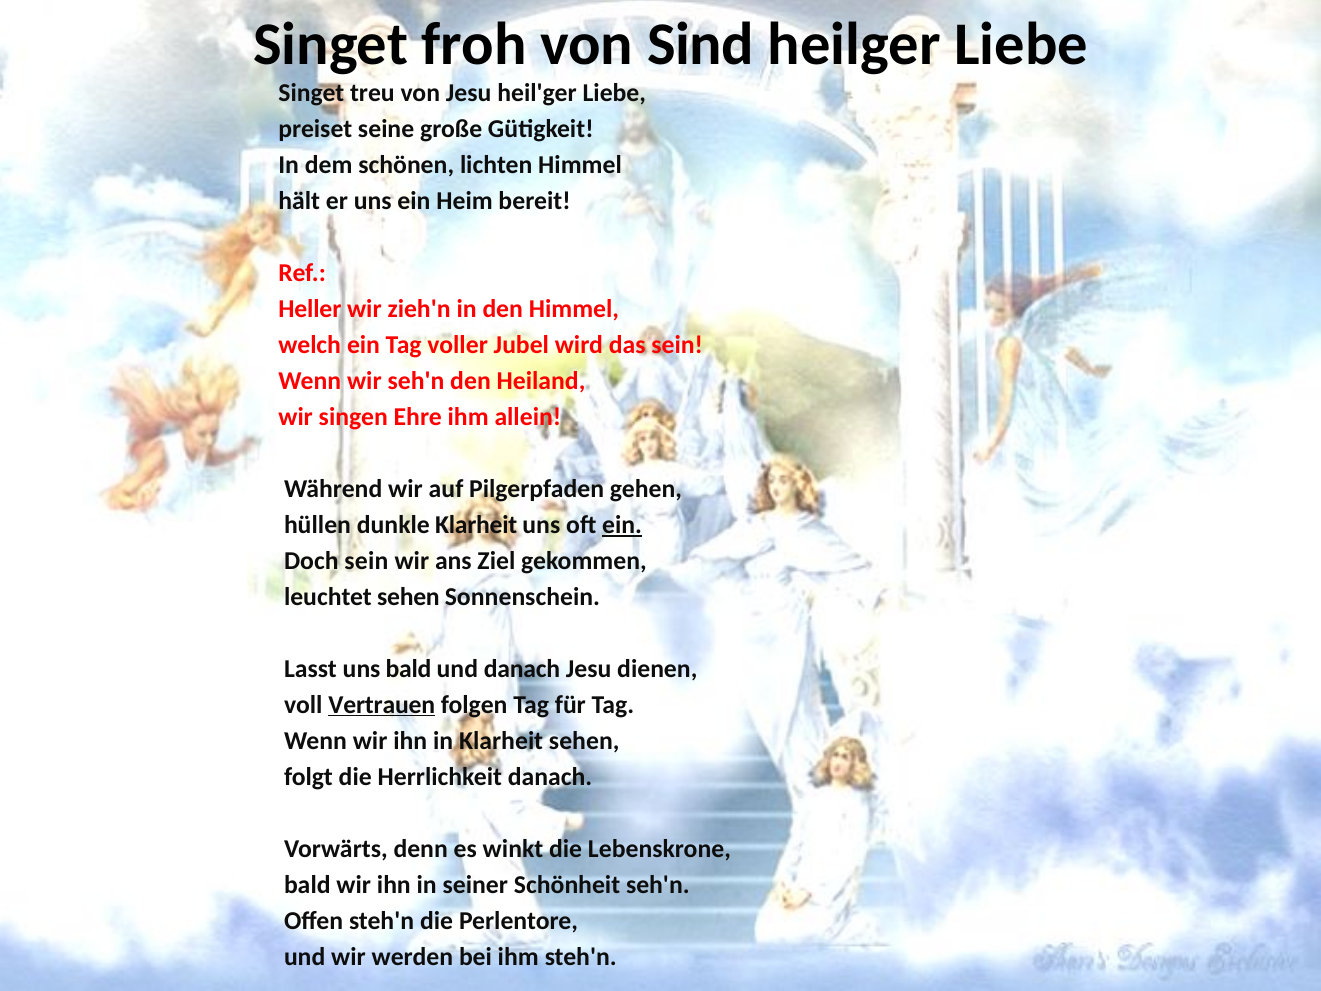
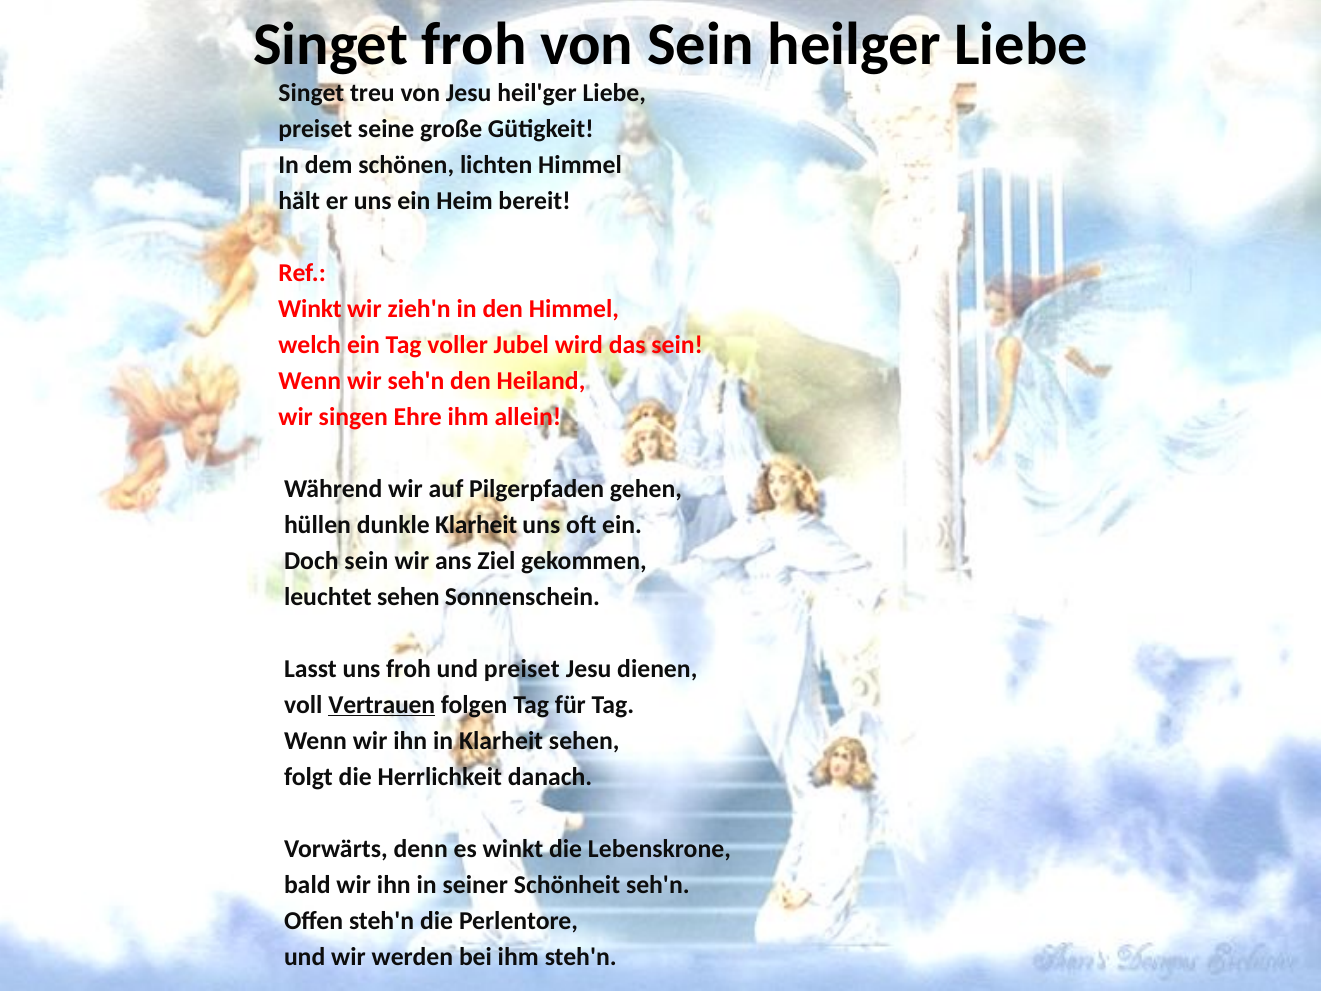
von Sind: Sind -> Sein
Heller at (310, 309): Heller -> Winkt
ein at (622, 525) underline: present -> none
uns bald: bald -> froh
und danach: danach -> preiset
